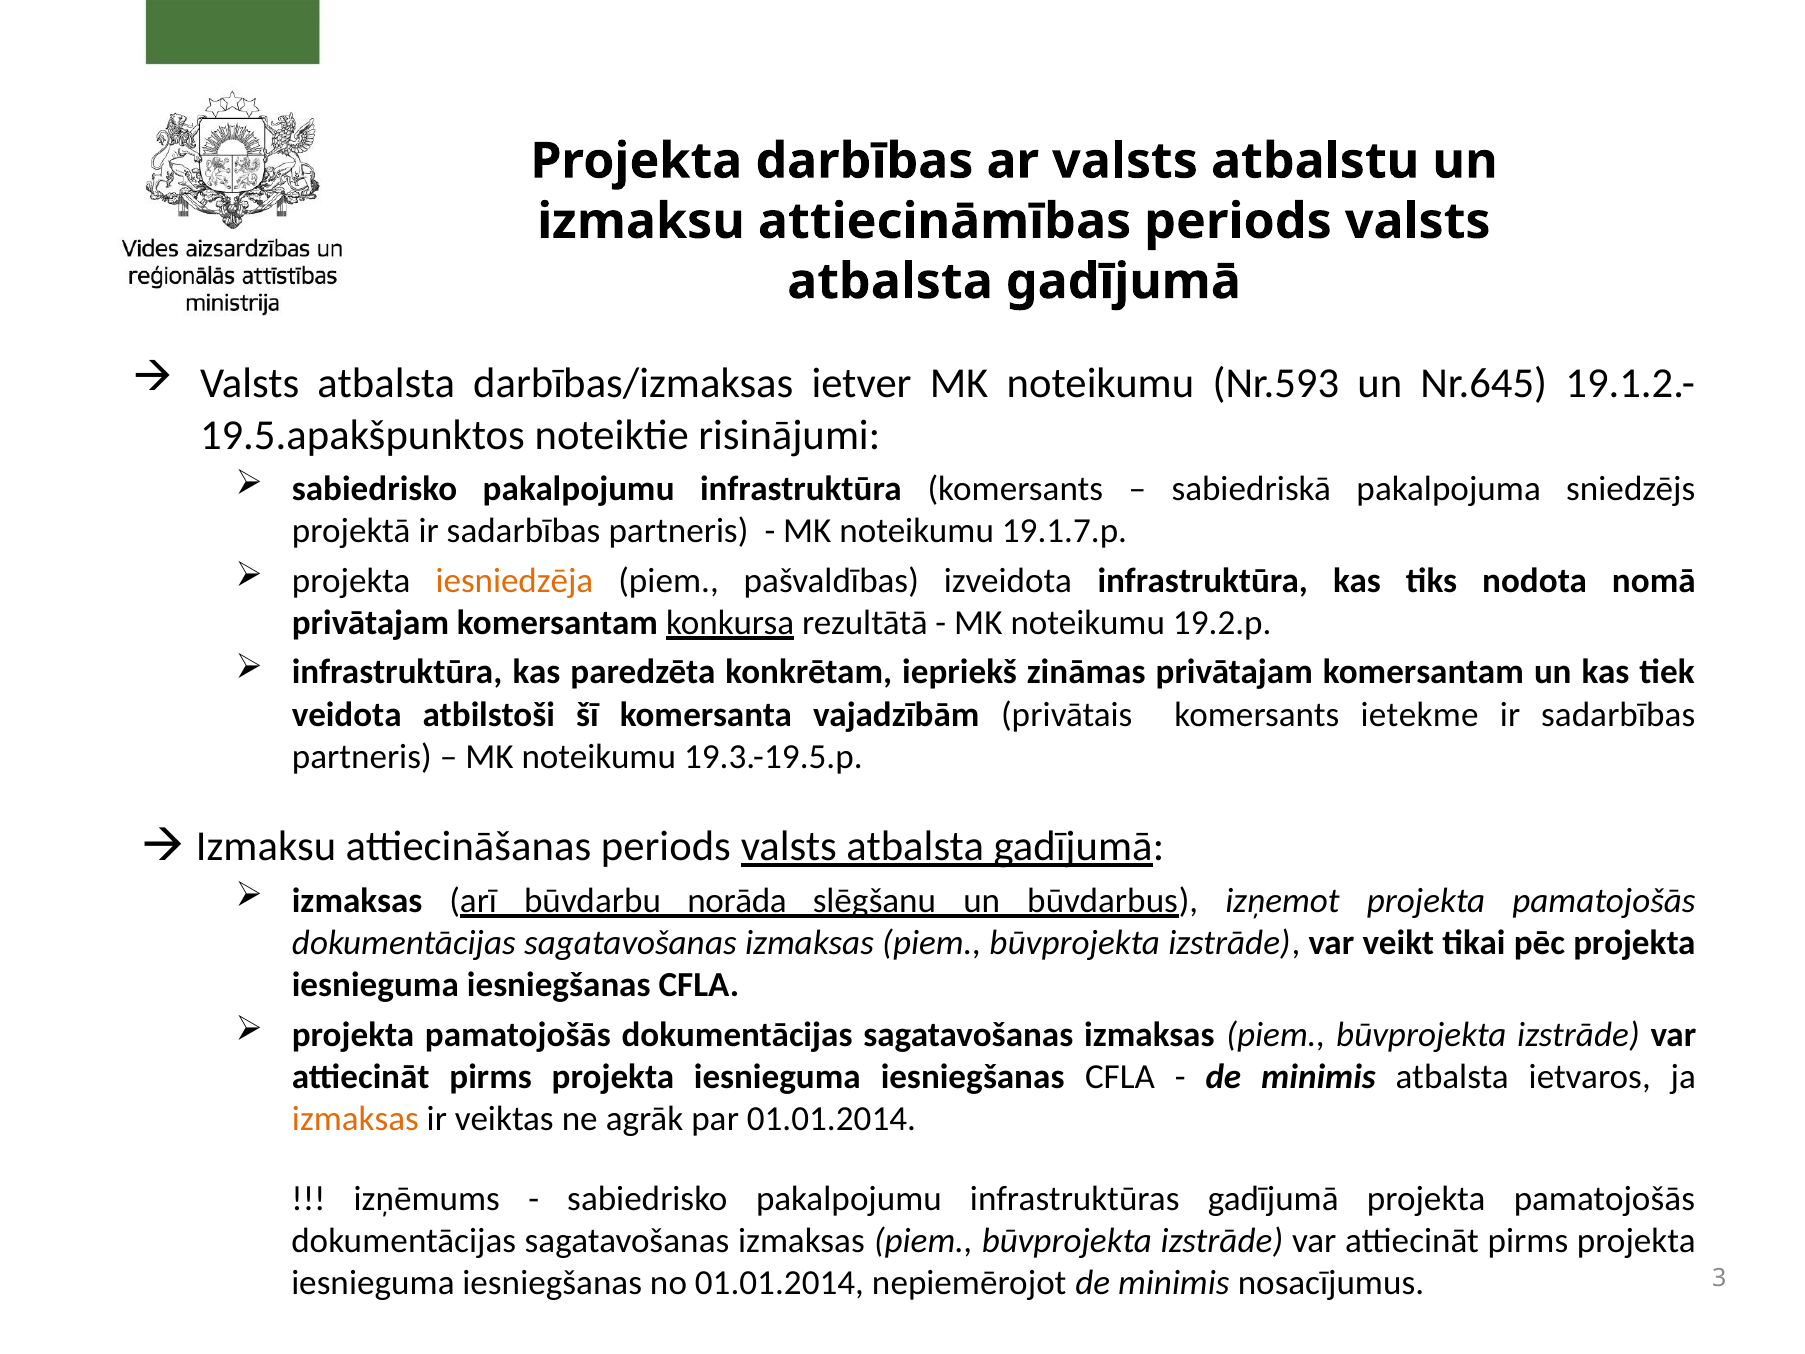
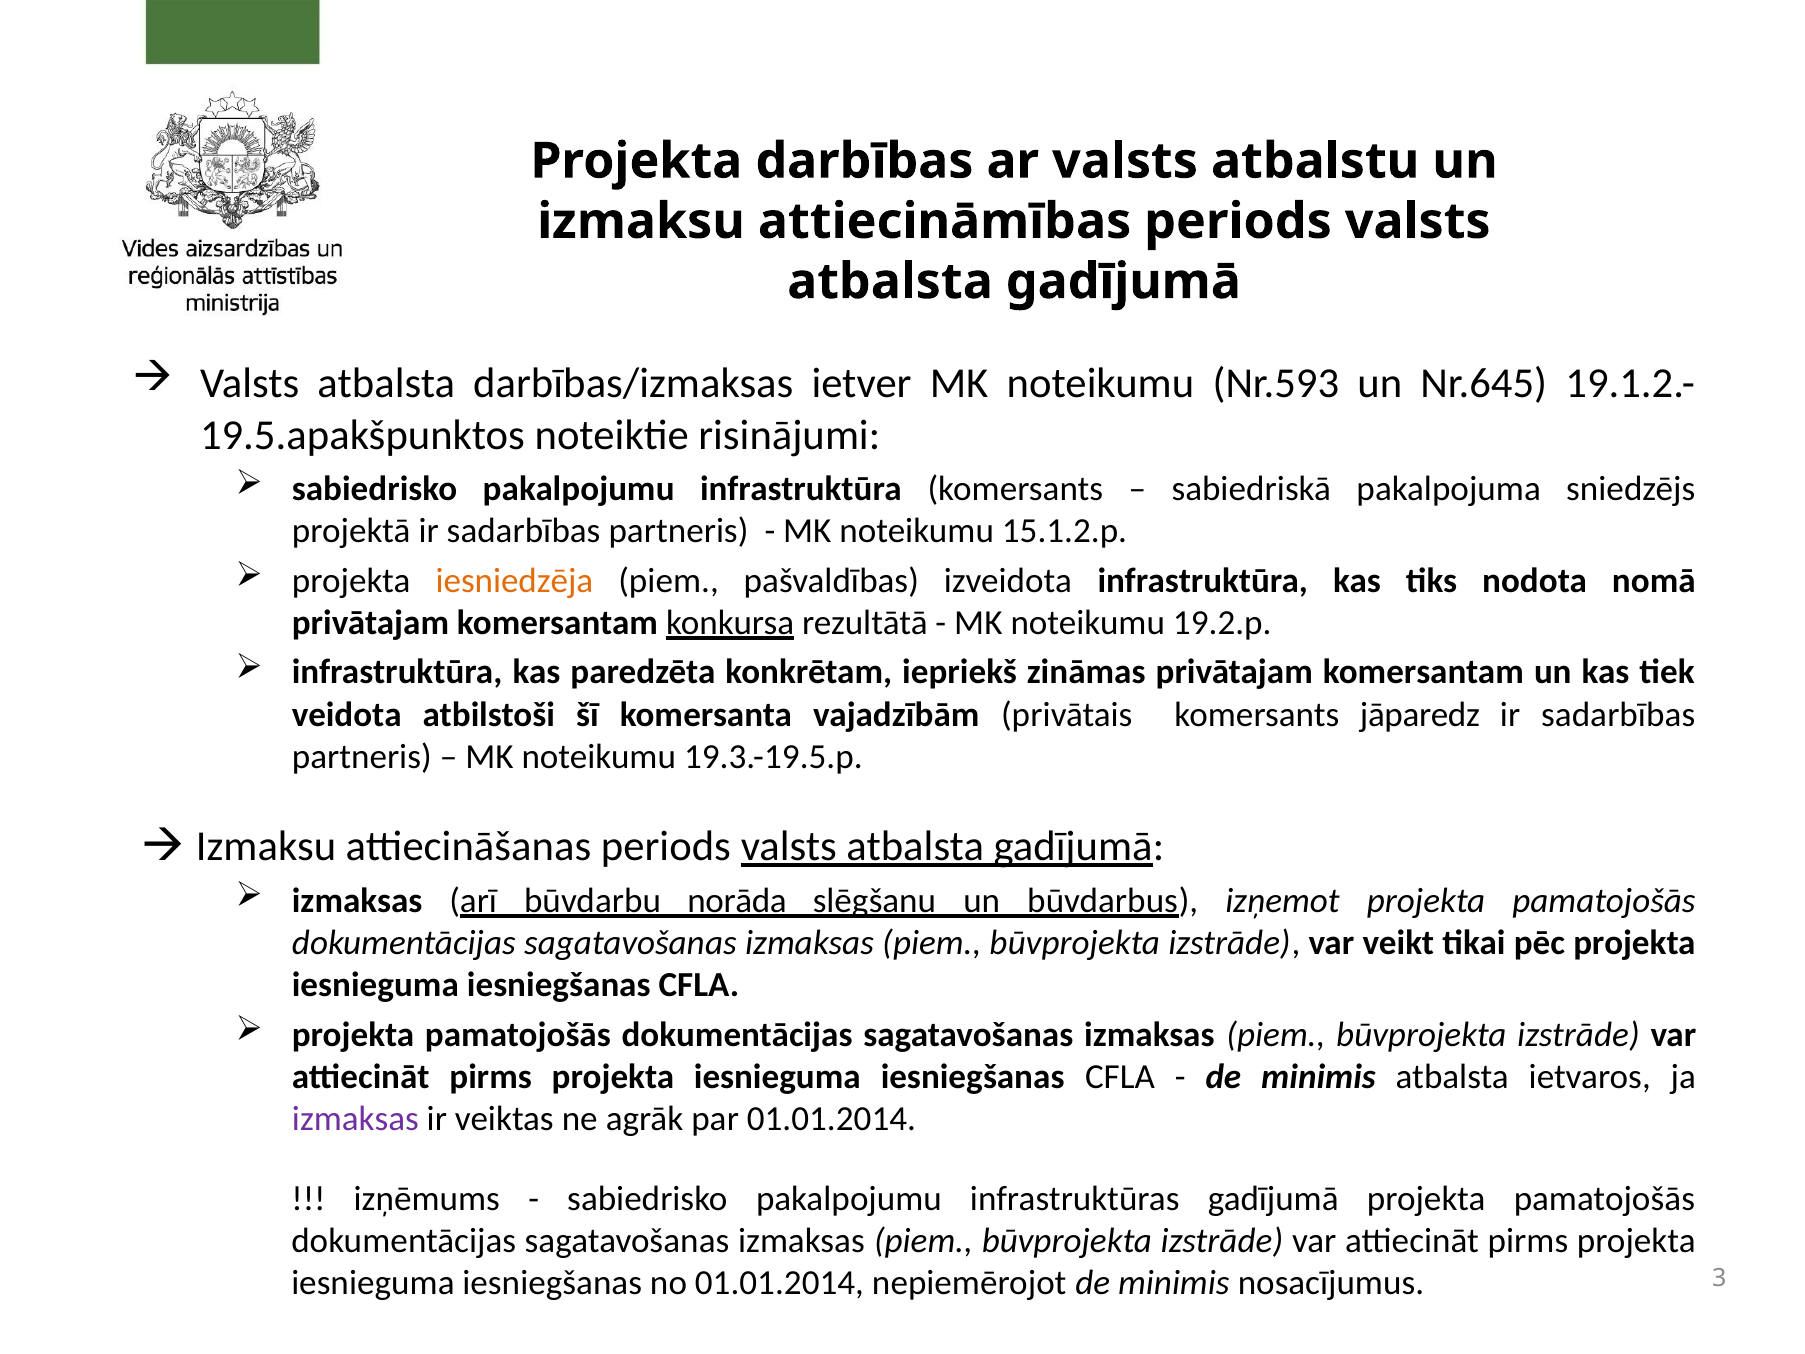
19.1.7.p: 19.1.7.p -> 15.1.2.p
ietekme: ietekme -> jāparedz
izmaksas at (355, 1119) colour: orange -> purple
